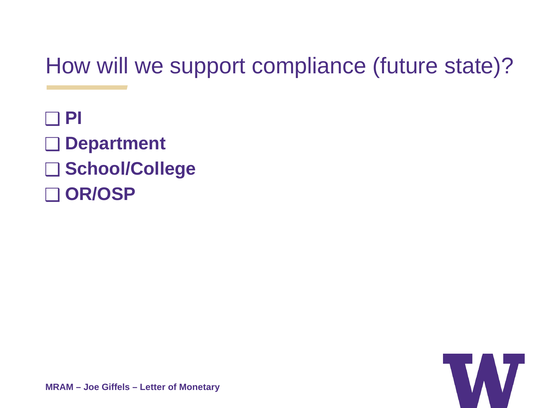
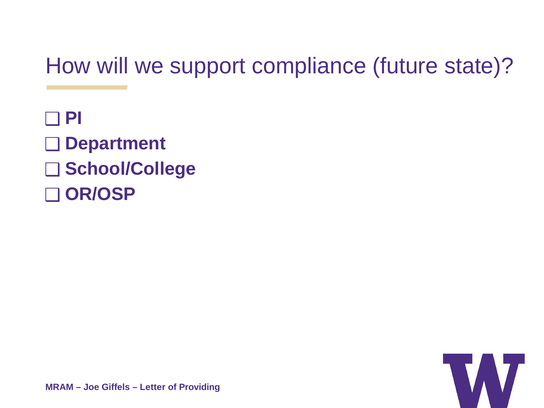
Monetary: Monetary -> Providing
